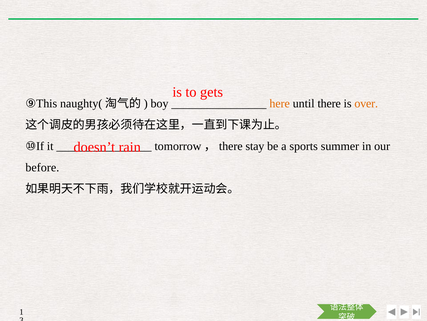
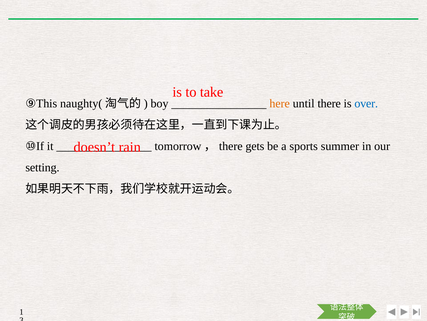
gets: gets -> take
over colour: orange -> blue
stay: stay -> gets
before: before -> setting
